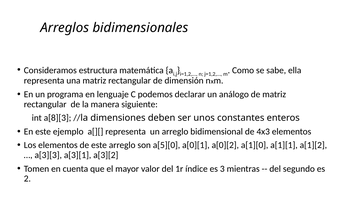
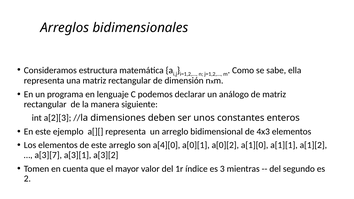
a[8][3: a[8][3 -> a[2][3
a[5][0: a[5][0 -> a[4][0
a[3][3: a[3][3 -> a[3][7
